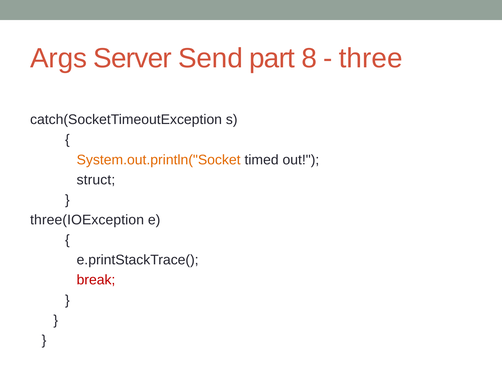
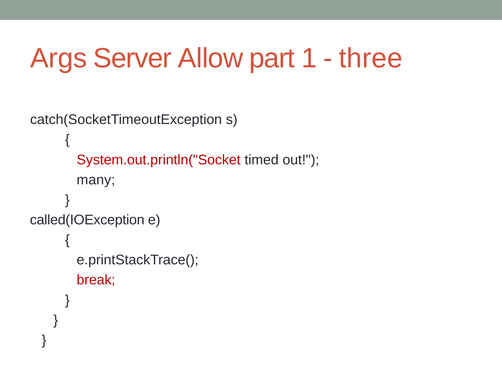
Send: Send -> Allow
8: 8 -> 1
System.out.println("Socket colour: orange -> red
struct: struct -> many
three(IOException: three(IOException -> called(IOException
